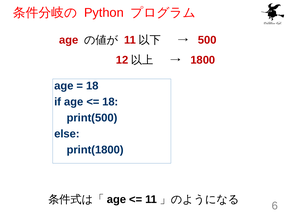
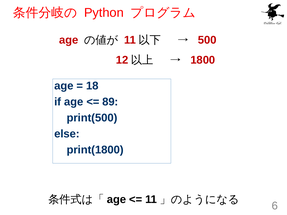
18 at (110, 102): 18 -> 89
